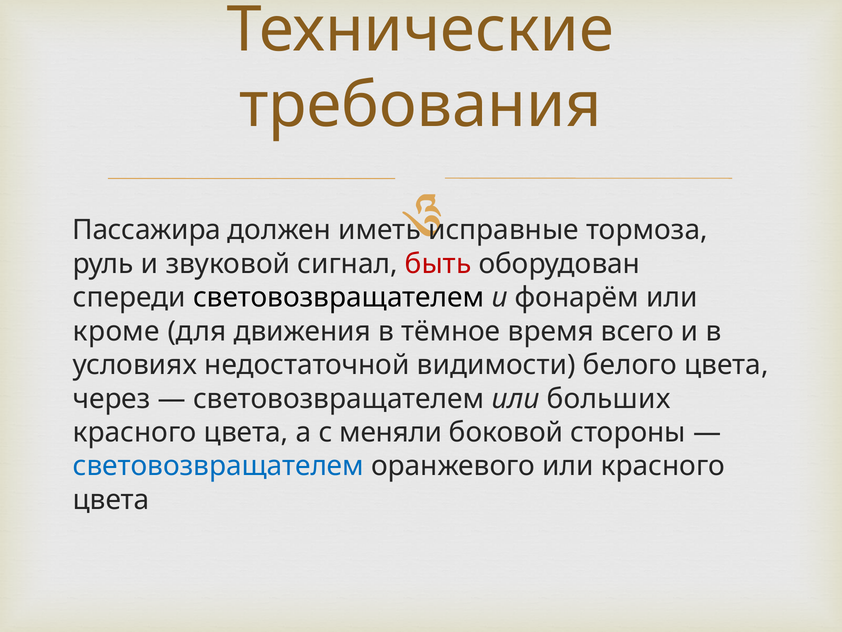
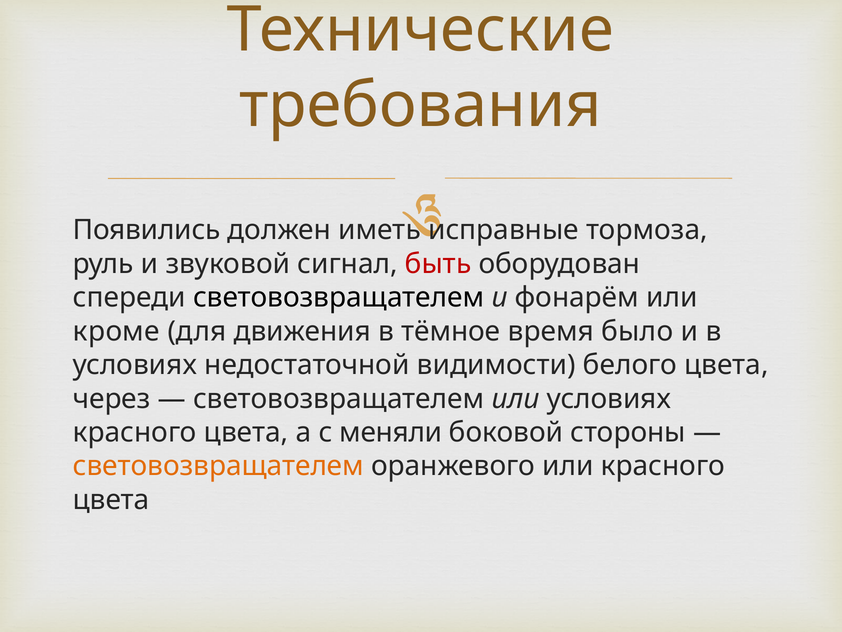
Пассажира: Пассажира -> Появились
всего: всего -> было
или больших: больших -> условиях
световозвращателем at (218, 466) colour: blue -> orange
